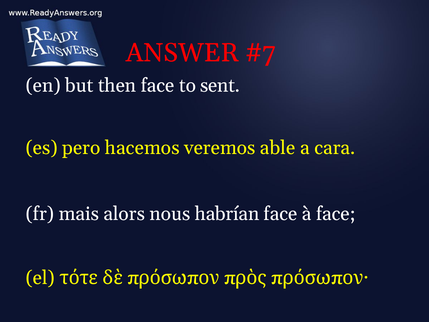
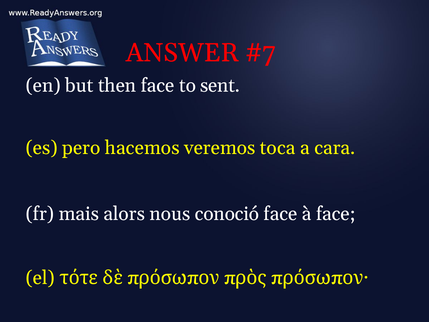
able: able -> toca
habrían: habrían -> conoció
